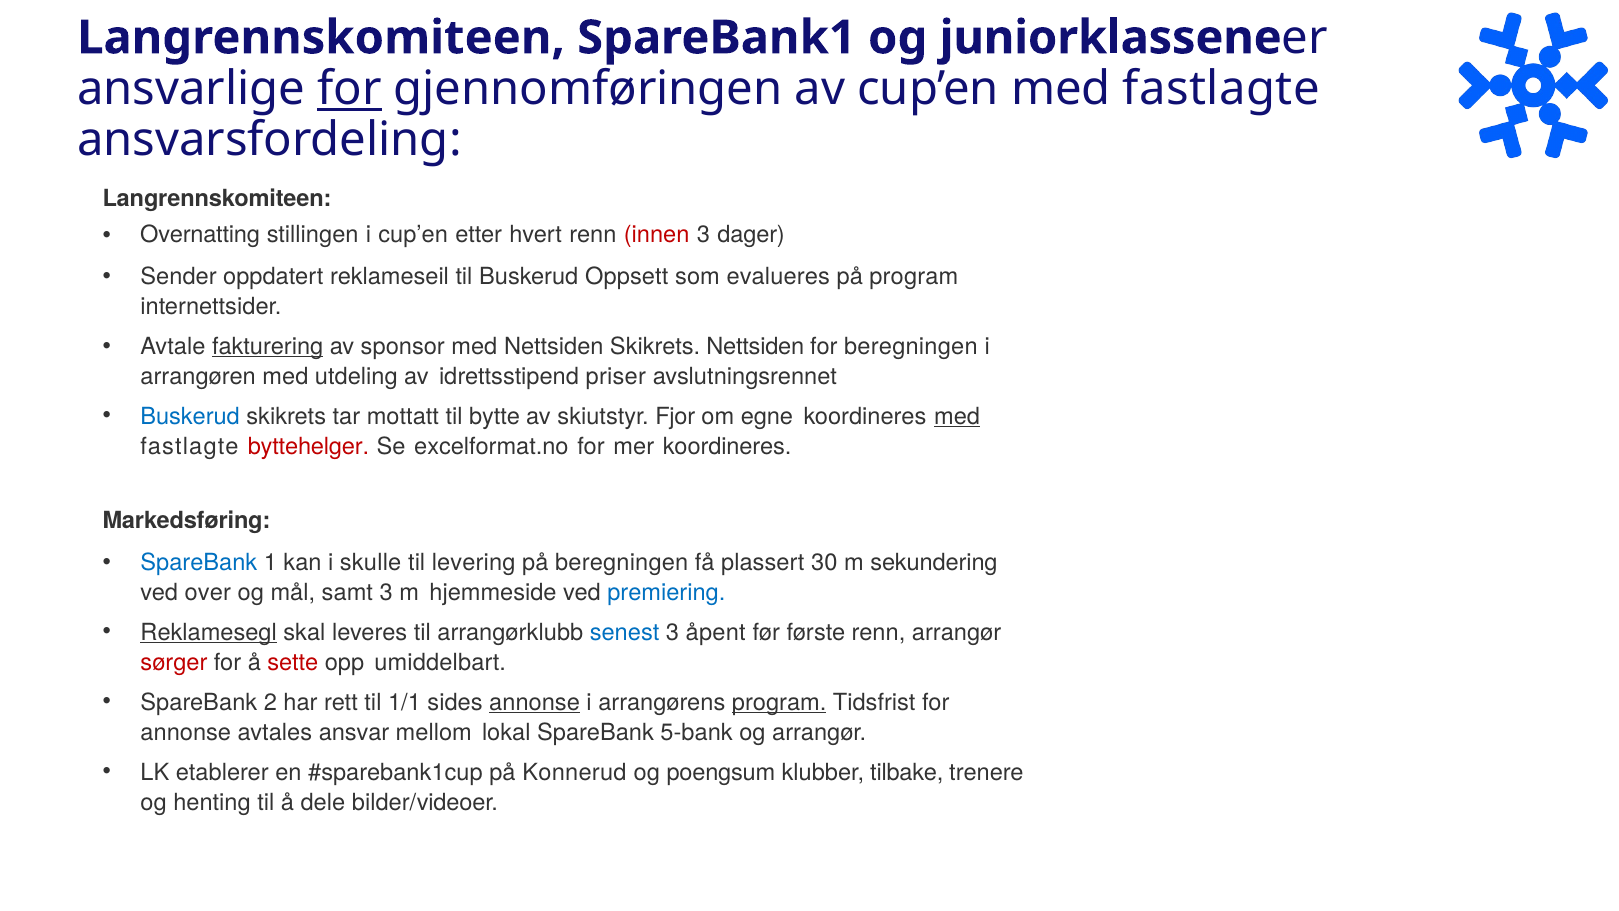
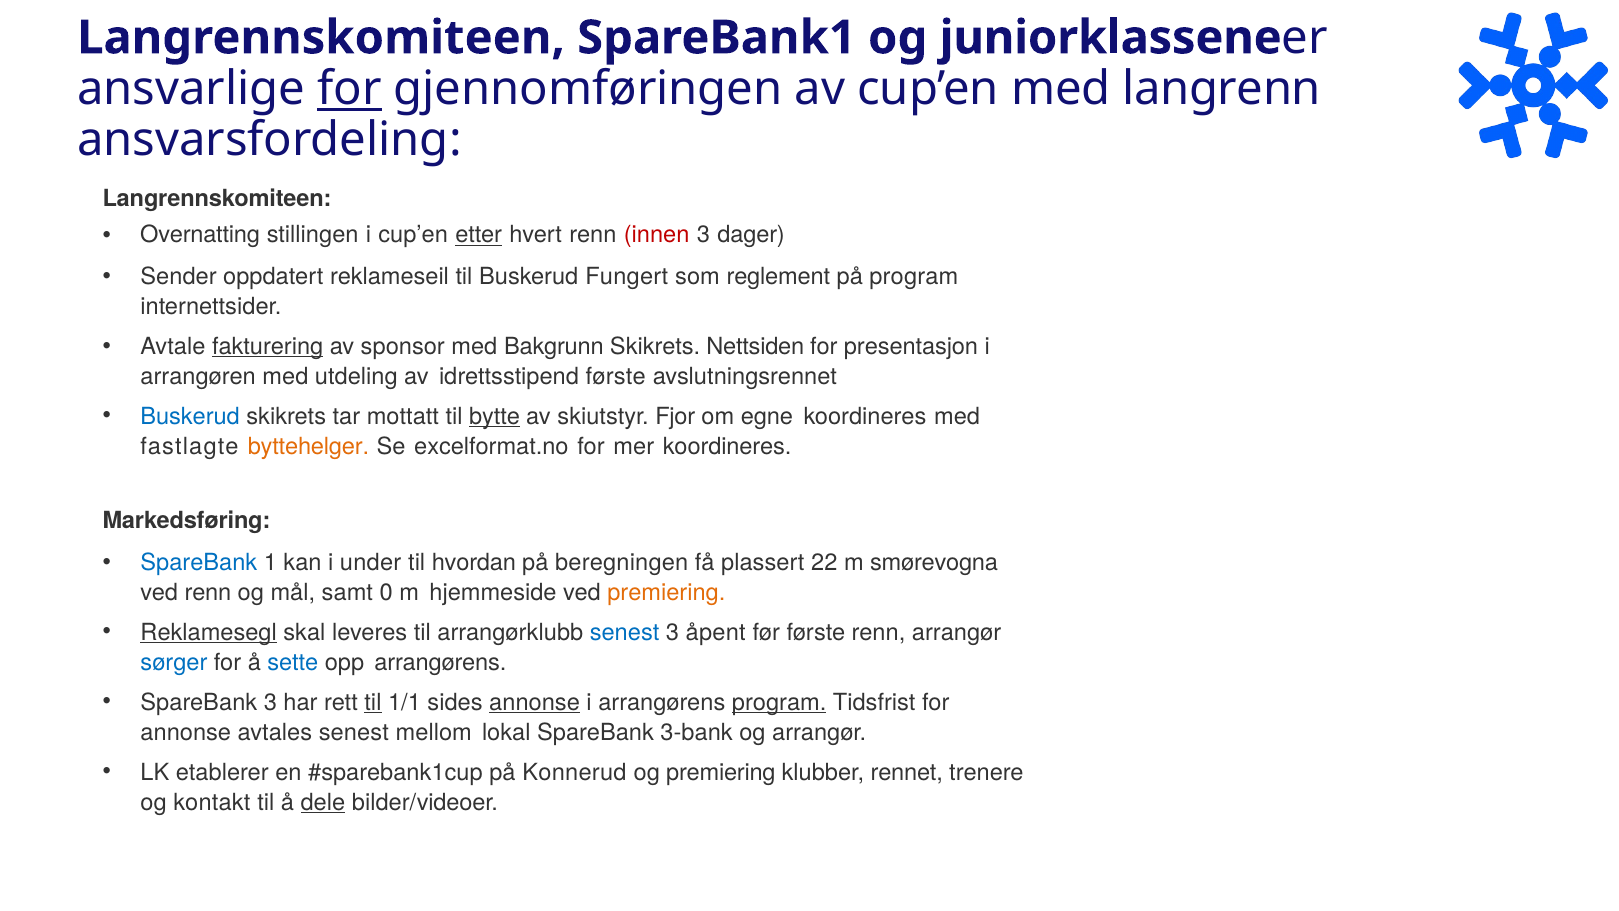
cup’en med fastlagte: fastlagte -> langrenn
etter underline: none -> present
Oppsett: Oppsett -> Fungert
evalueres: evalueres -> reglement
med Nettsiden: Nettsiden -> Bakgrunn
for beregningen: beregningen -> presentasjon
idrettsstipend priser: priser -> første
bytte underline: none -> present
med at (957, 416) underline: present -> none
byttehelger colour: red -> orange
skulle: skulle -> under
levering: levering -> hvordan
30: 30 -> 22
sekundering: sekundering -> smørevogna
ved over: over -> renn
samt 3: 3 -> 0
premiering at (666, 592) colour: blue -> orange
sørger colour: red -> blue
sette colour: red -> blue
opp umiddelbart: umiddelbart -> arrangørens
SpareBank 2: 2 -> 3
til at (373, 702) underline: none -> present
avtales ansvar: ansvar -> senest
5-bank: 5-bank -> 3-bank
og poengsum: poengsum -> premiering
tilbake: tilbake -> rennet
henting: henting -> kontakt
dele underline: none -> present
